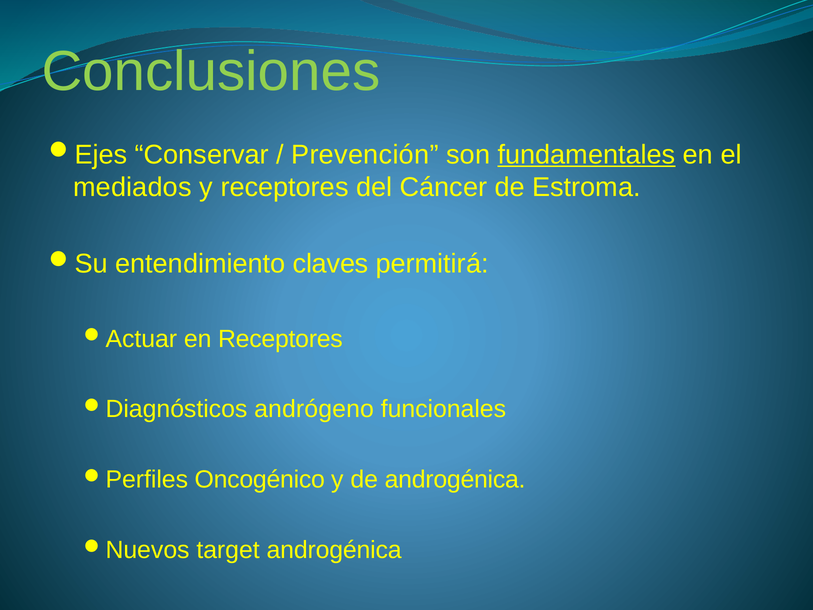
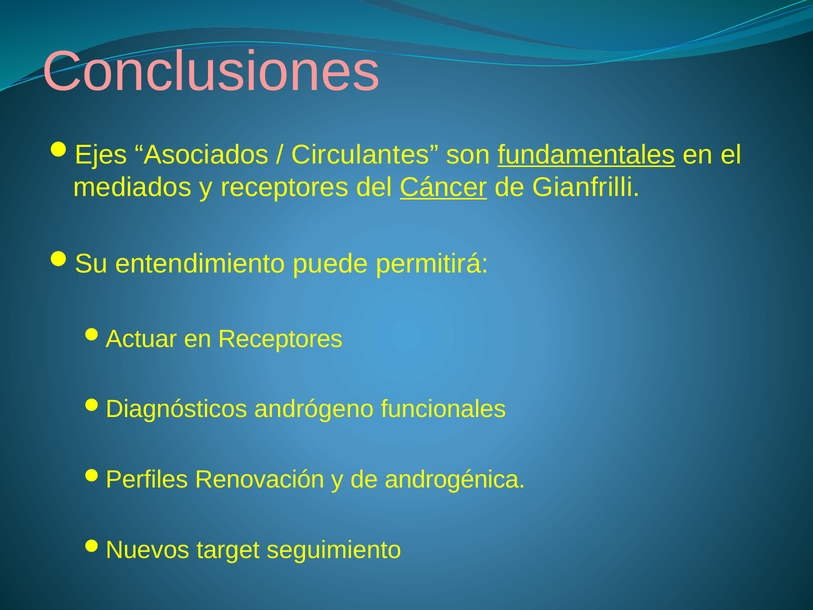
Conclusiones colour: light green -> pink
Conservar: Conservar -> Asociados
Prevención: Prevención -> Circulantes
Cáncer underline: none -> present
Estroma: Estroma -> Gianfrilli
claves: claves -> puede
Oncogénico: Oncogénico -> Renovación
target androgénica: androgénica -> seguimiento
